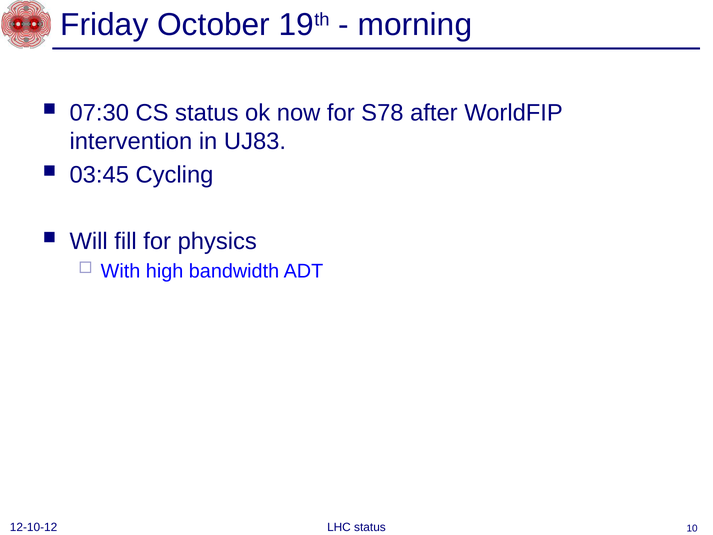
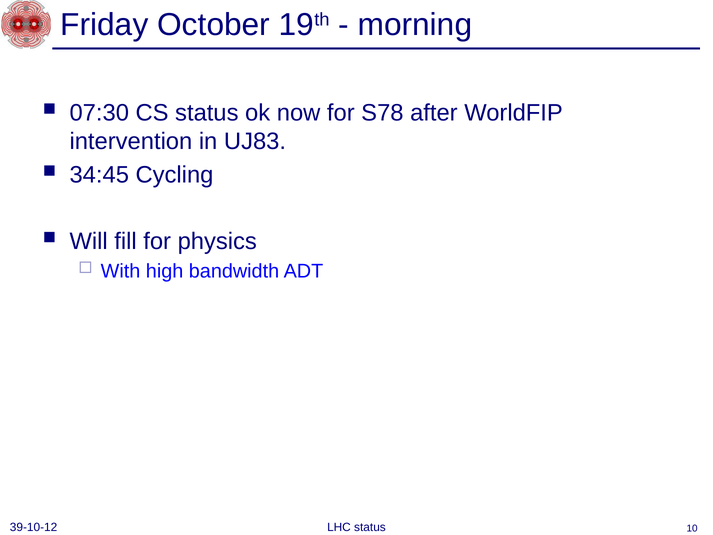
03:45: 03:45 -> 34:45
12-10-12: 12-10-12 -> 39-10-12
